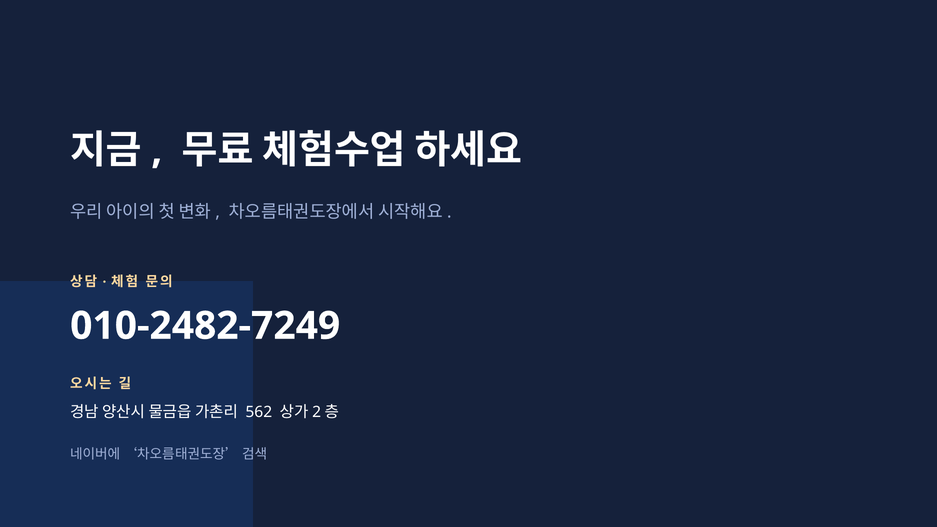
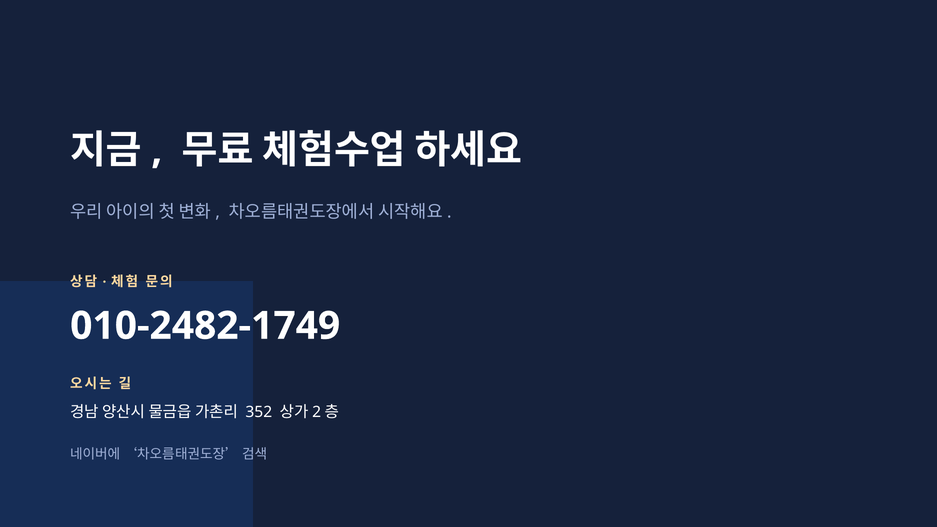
010-2482-7249: 010-2482-7249 -> 010-2482-1749
562: 562 -> 352
